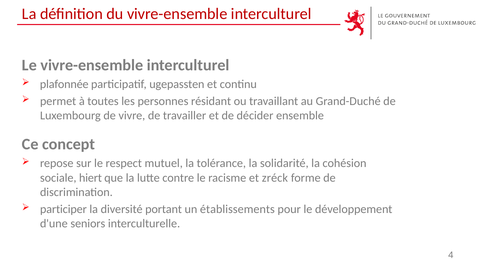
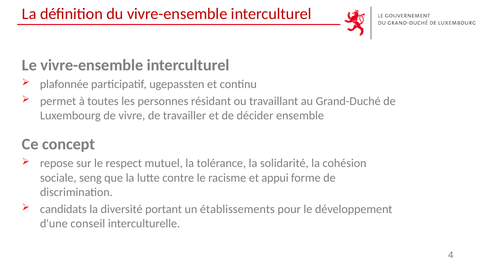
hiert: hiert -> seng
zréck: zréck -> appui
participer: participer -> candidats
seniors: seniors -> conseil
